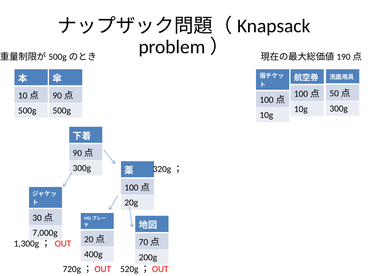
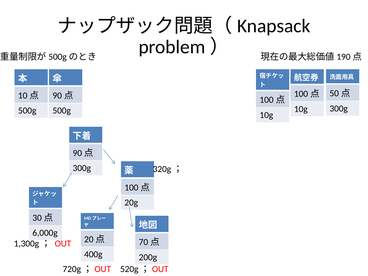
7,000g: 7,000g -> 6,000g
